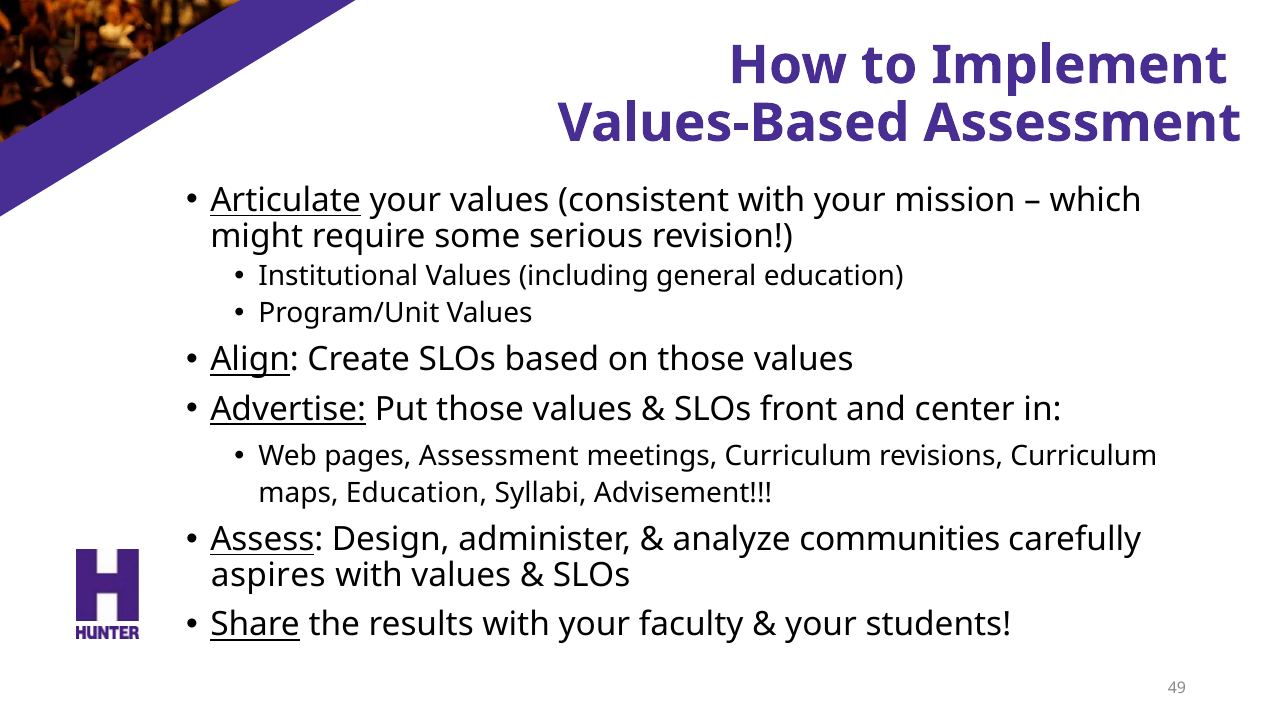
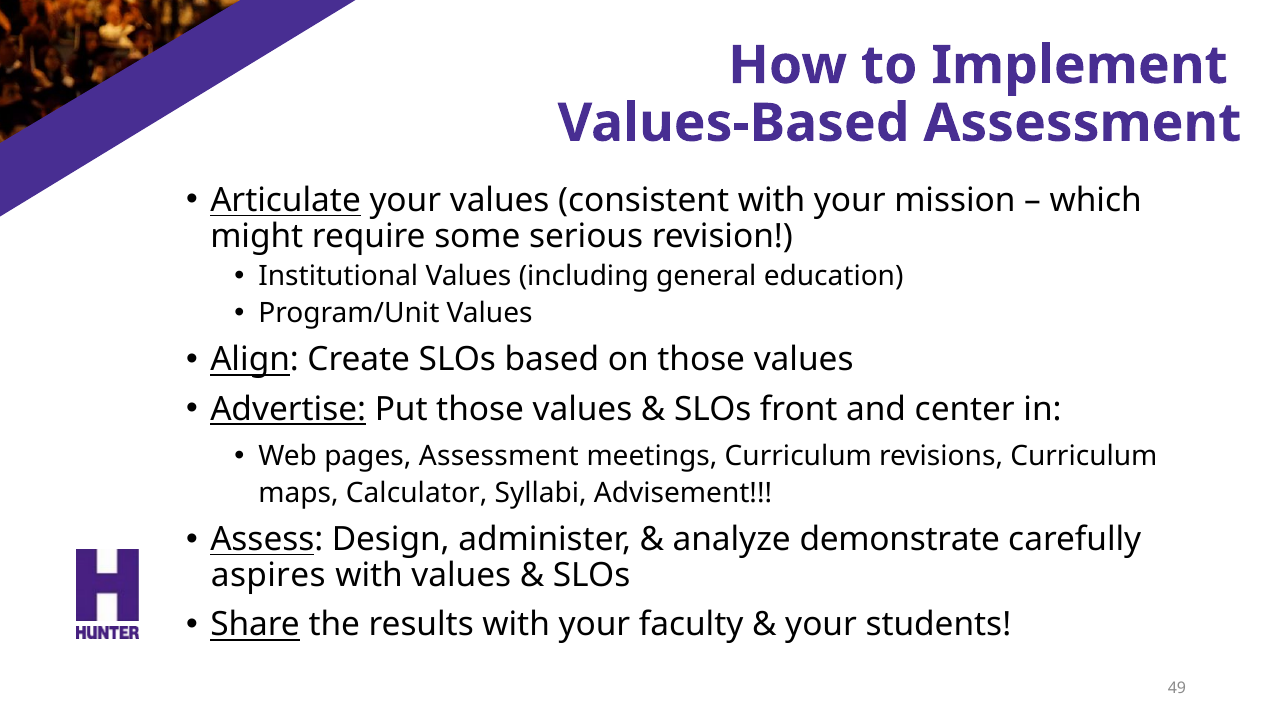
maps Education: Education -> Calculator
communities: communities -> demonstrate
